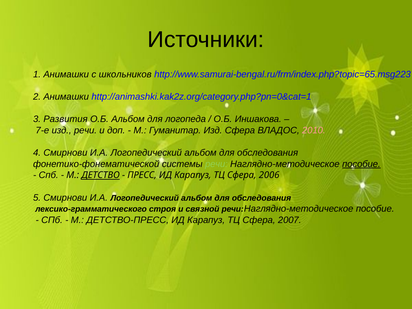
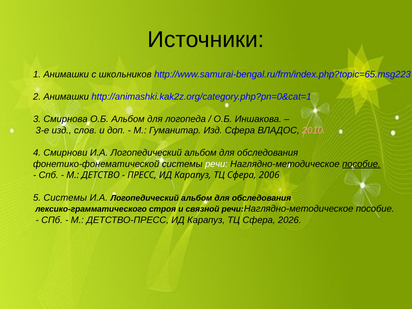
Развития: Развития -> Смирнова
7-е: 7-е -> 3-е
изд речи: речи -> слов
речи at (216, 164) colour: light green -> white
ДЕТСТВО underline: present -> none
5 Смирнови: Смирнови -> Системы
2007: 2007 -> 2026
